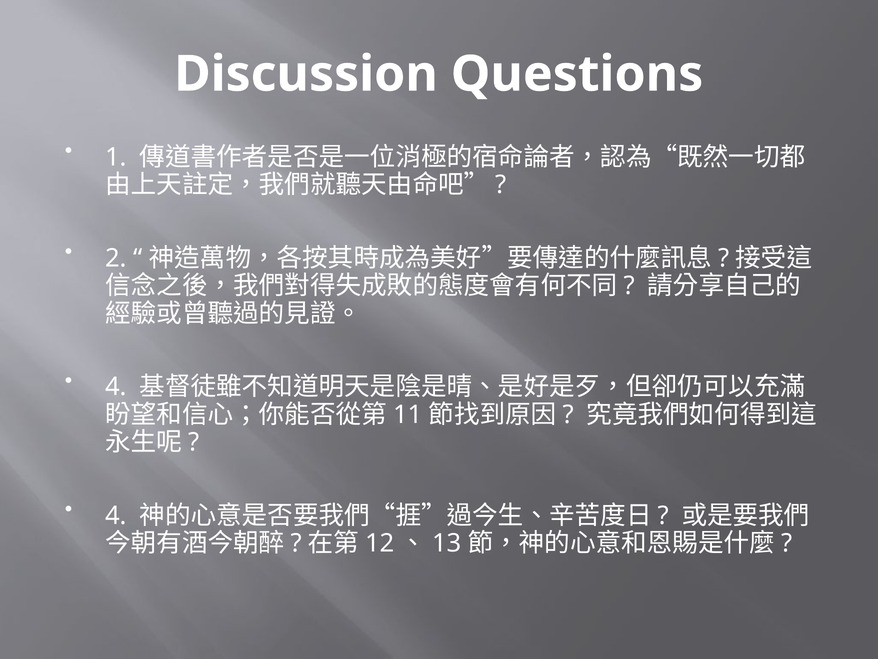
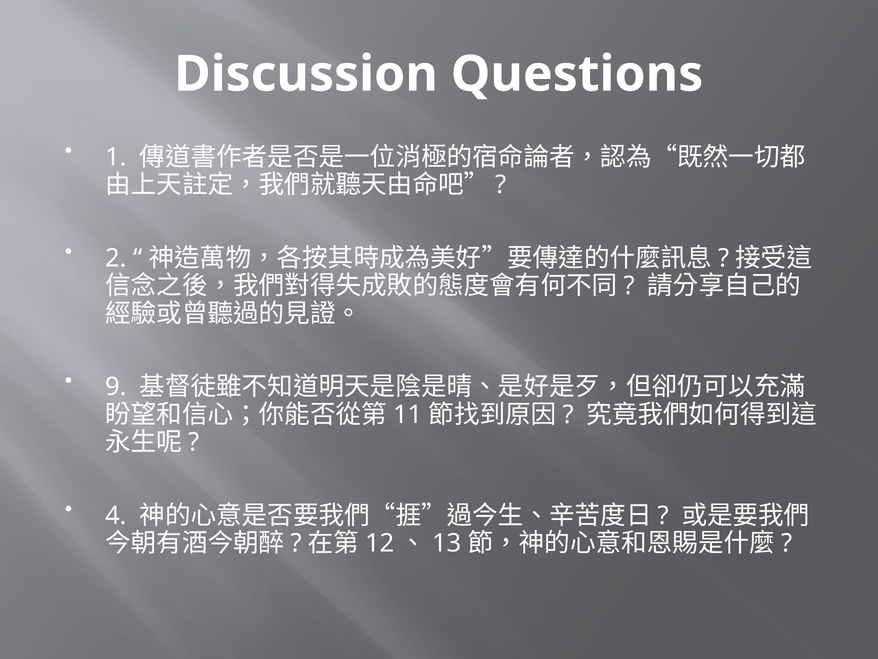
4 at (116, 387): 4 -> 9
